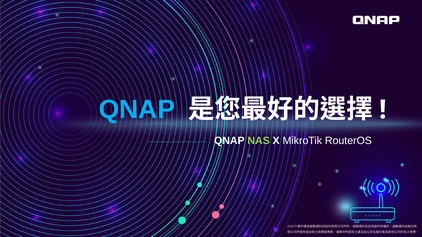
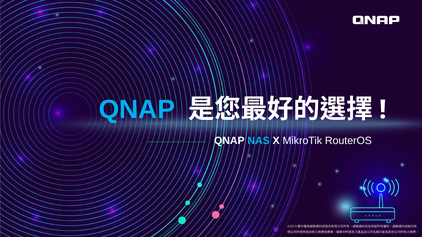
NAS colour: light green -> light blue
